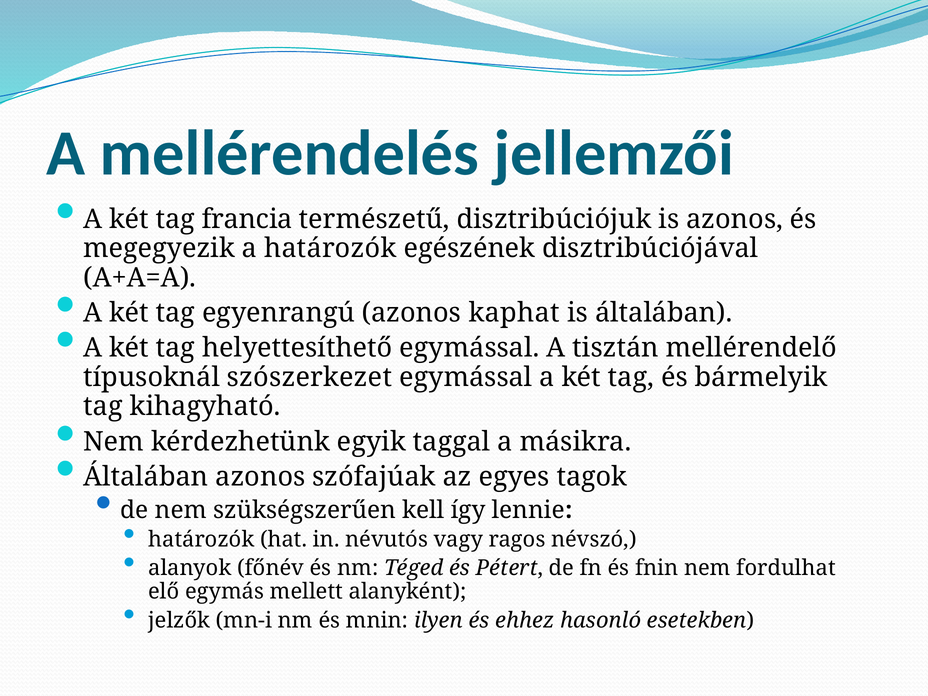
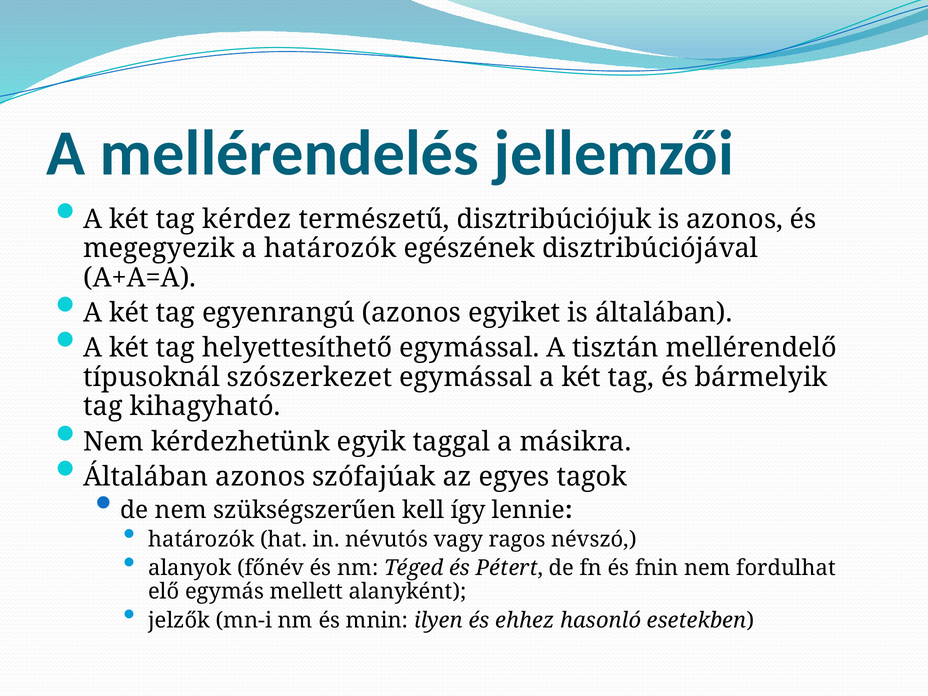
francia: francia -> kérdez
kaphat: kaphat -> egyiket
